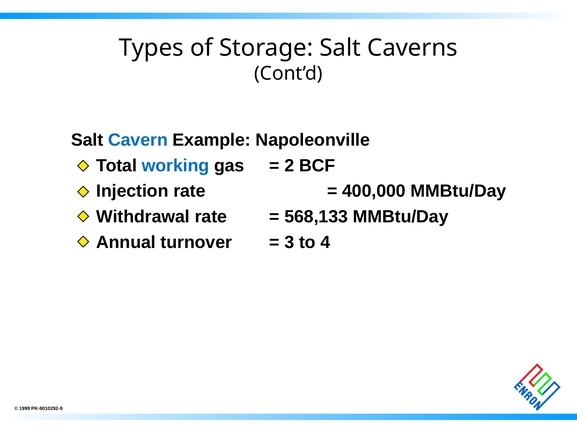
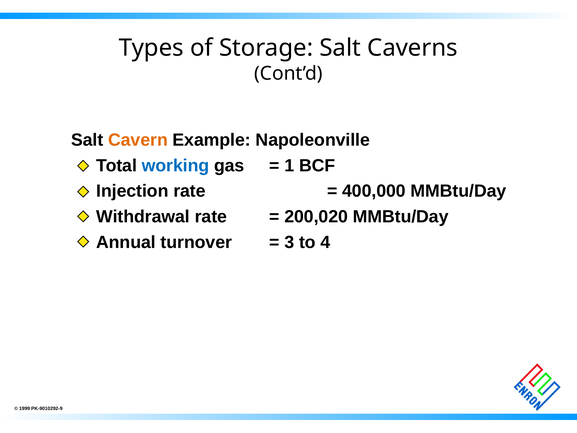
Cavern colour: blue -> orange
2: 2 -> 1
568,133: 568,133 -> 200,020
